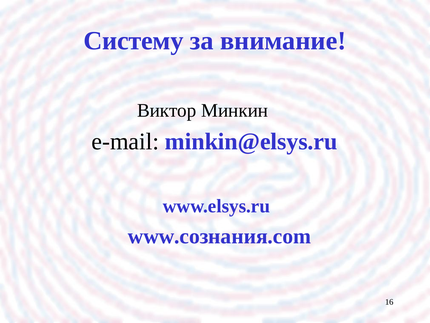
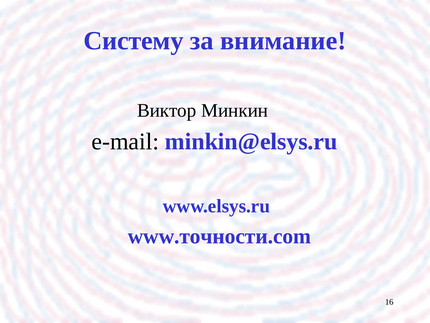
www.сознания.com: www.сознания.com -> www.точности.com
